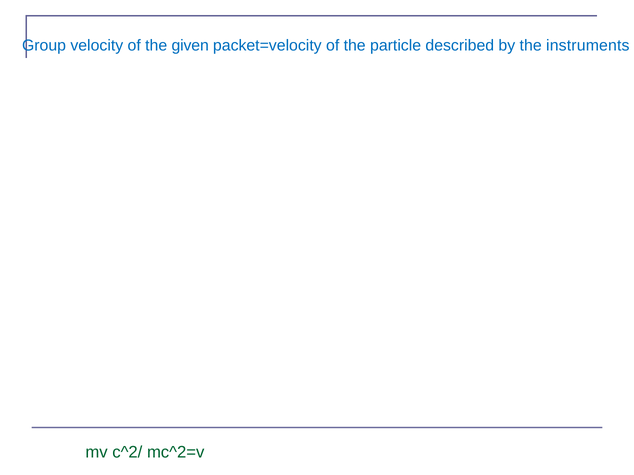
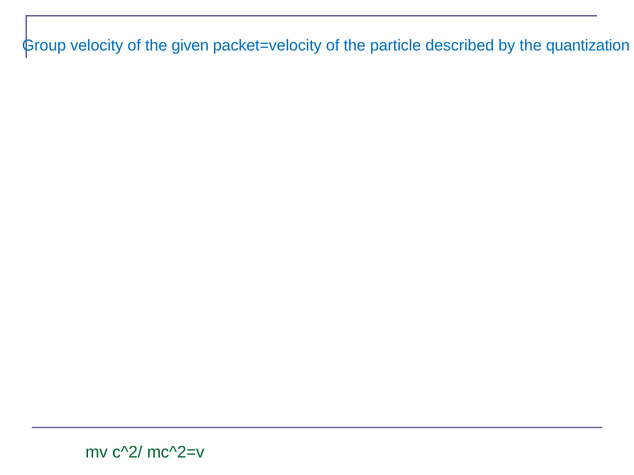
instruments: instruments -> quantization
